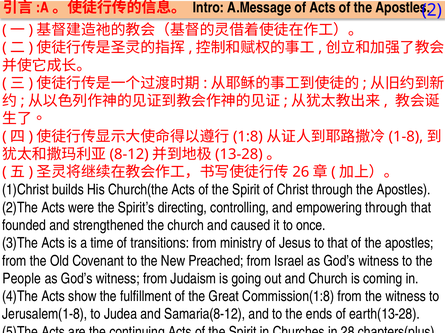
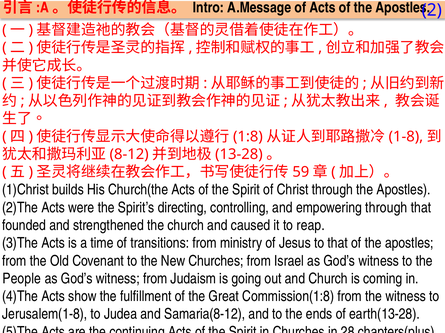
26: 26 -> 59
once: once -> reap
New Preached: Preached -> Churches
